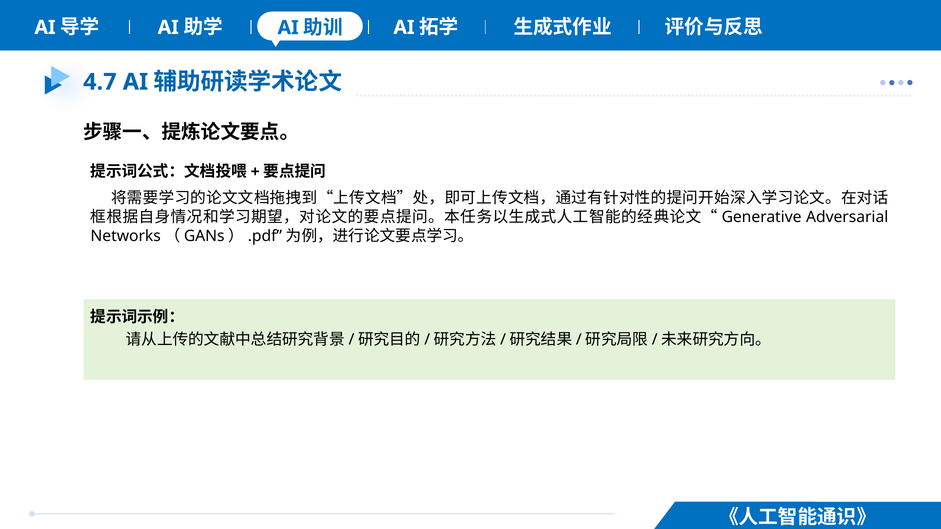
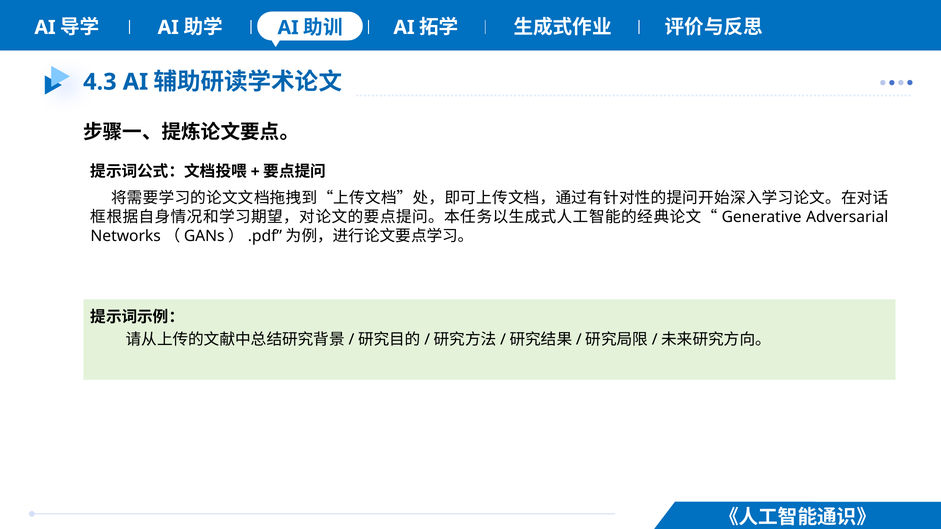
4.7: 4.7 -> 4.3
